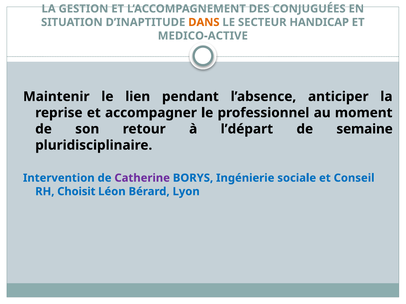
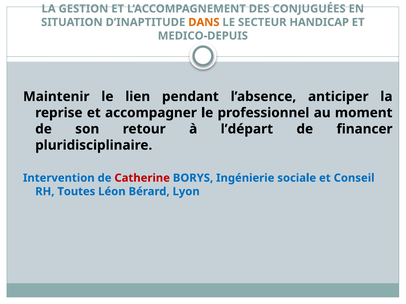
MEDICO-ACTIVE: MEDICO-ACTIVE -> MEDICO-DEPUIS
semaine: semaine -> financer
Catherine colour: purple -> red
Choisit: Choisit -> Toutes
